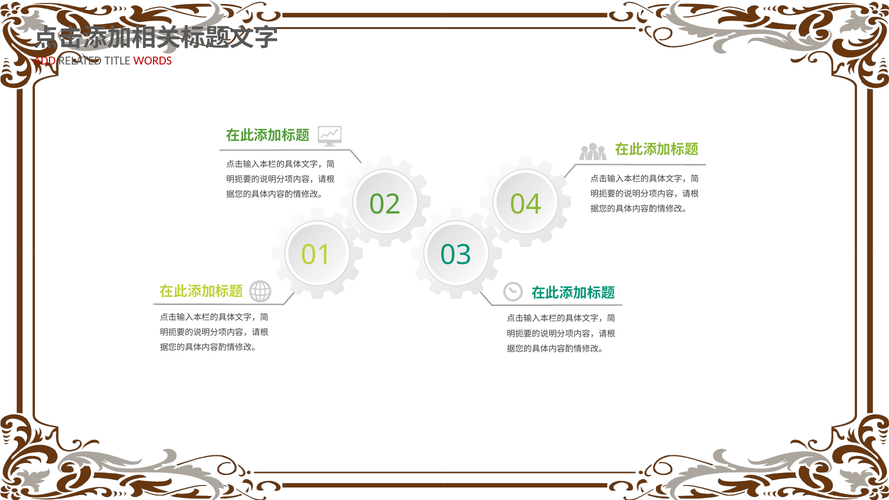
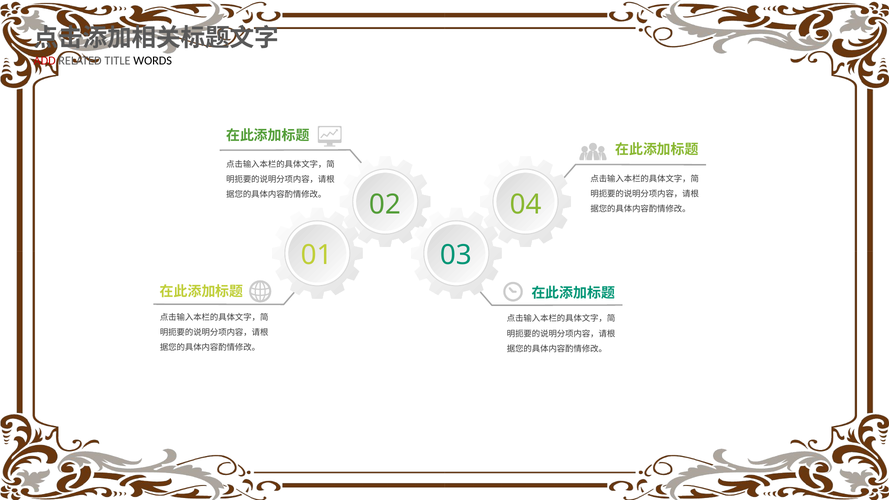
WORDS colour: red -> black
